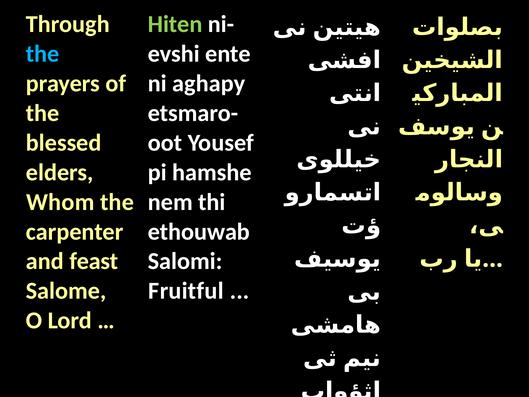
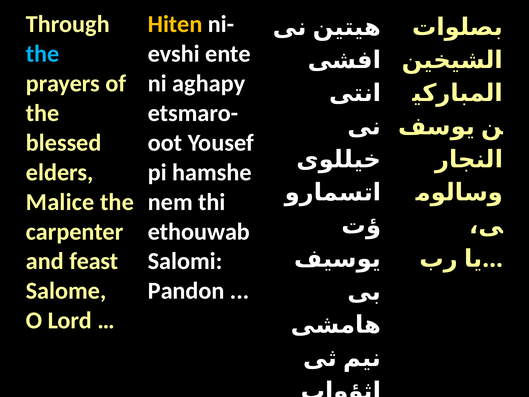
Hiten colour: light green -> yellow
Whom: Whom -> Malice
Fruitful: Fruitful -> Pandon
